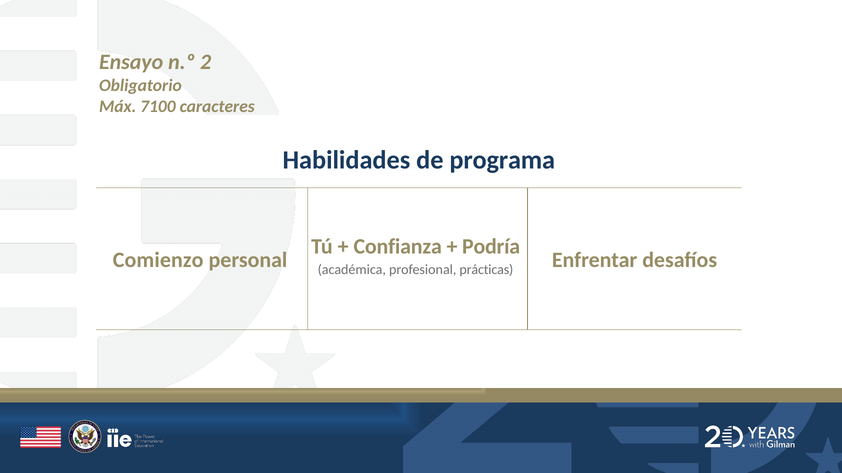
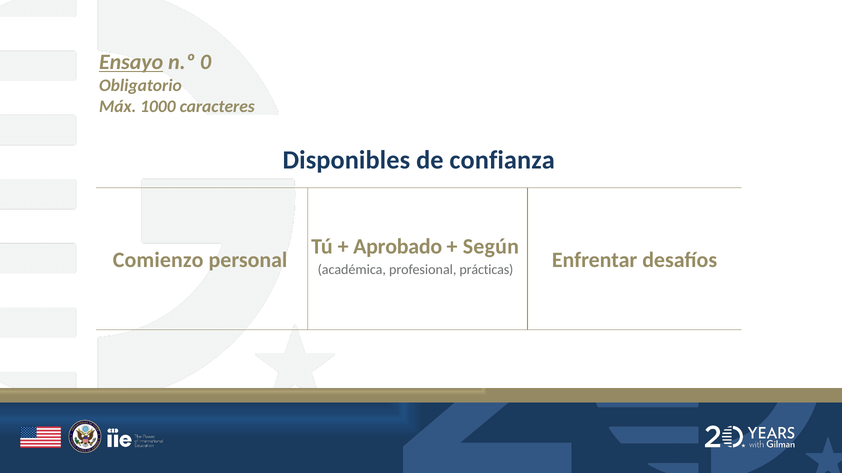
Ensayo underline: none -> present
2: 2 -> 0
7100: 7100 -> 1000
Habilidades: Habilidades -> Disponibles
programa: programa -> confianza
Confianza: Confianza -> Aprobado
Podría: Podría -> Según
